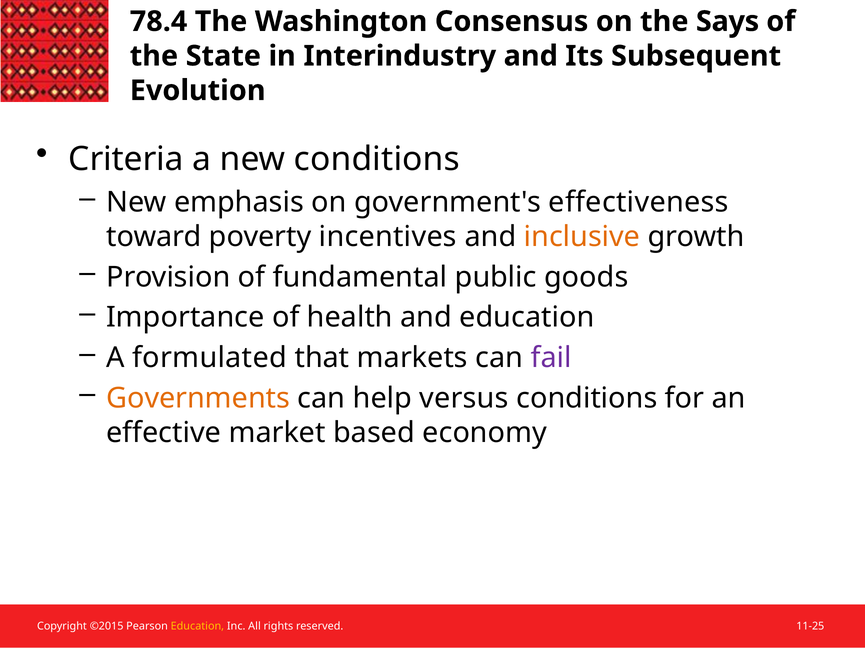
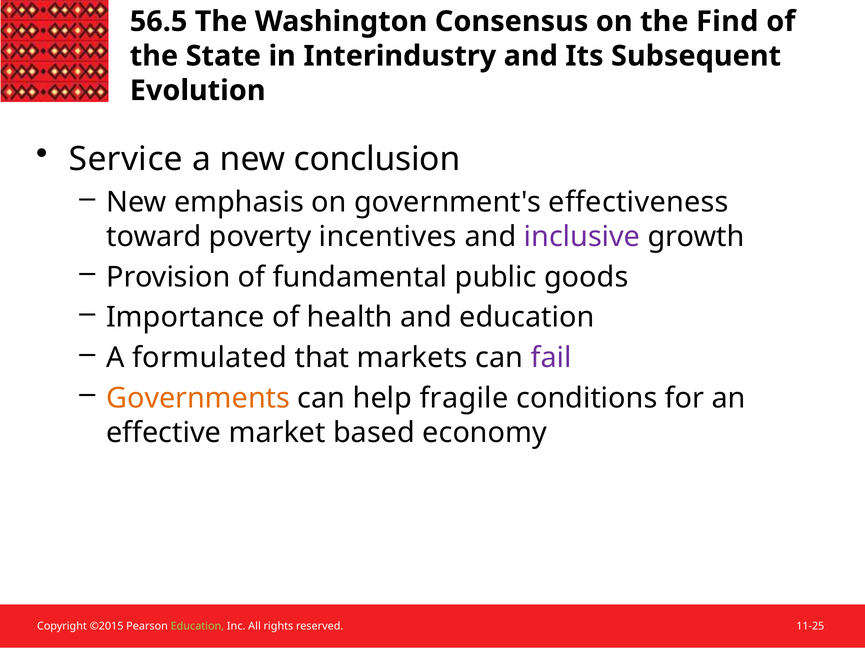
78.4: 78.4 -> 56.5
Says: Says -> Find
Criteria: Criteria -> Service
new conditions: conditions -> conclusion
inclusive colour: orange -> purple
versus: versus -> fragile
Education at (197, 627) colour: yellow -> light green
